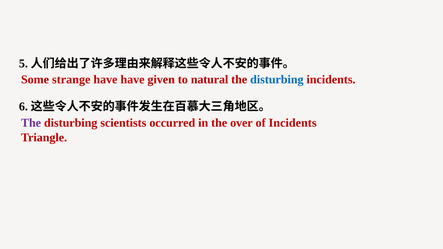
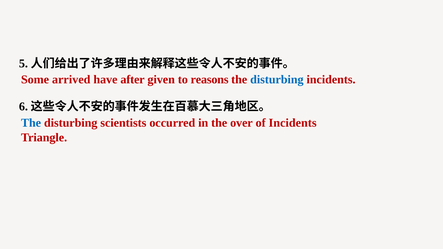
strange: strange -> arrived
have have: have -> after
natural: natural -> reasons
The at (31, 123) colour: purple -> blue
